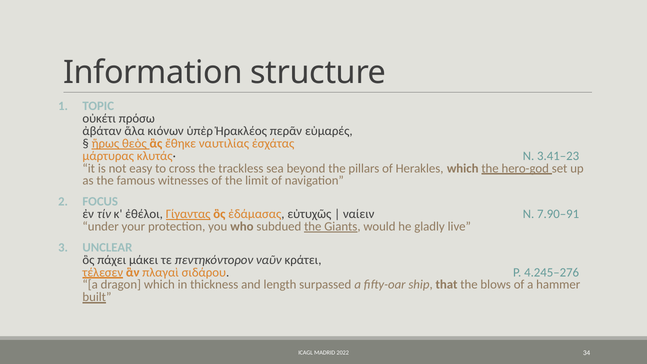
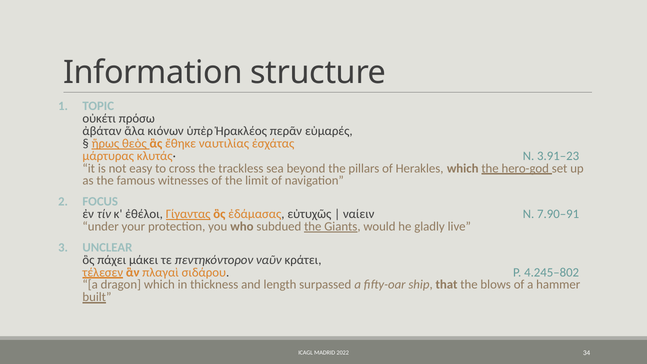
3.41–23: 3.41–23 -> 3.91–23
4.245–276: 4.245–276 -> 4.245–802
